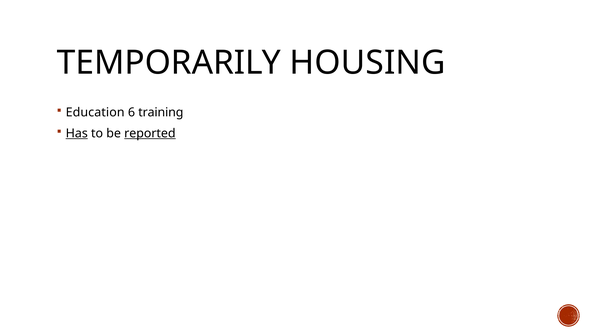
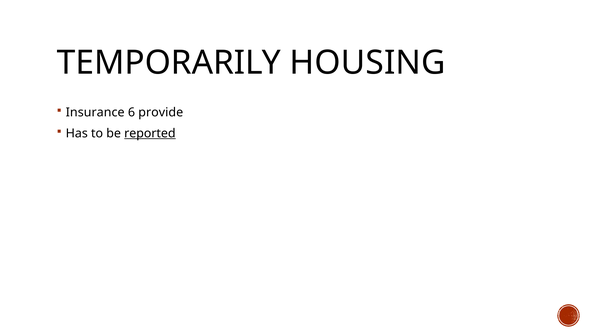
Education: Education -> Insurance
training: training -> provide
Has underline: present -> none
